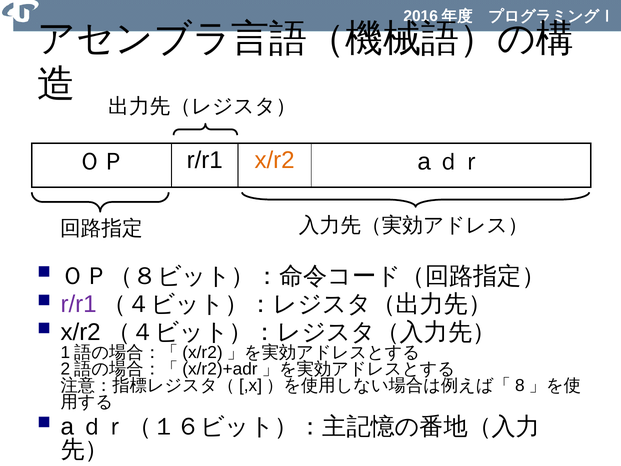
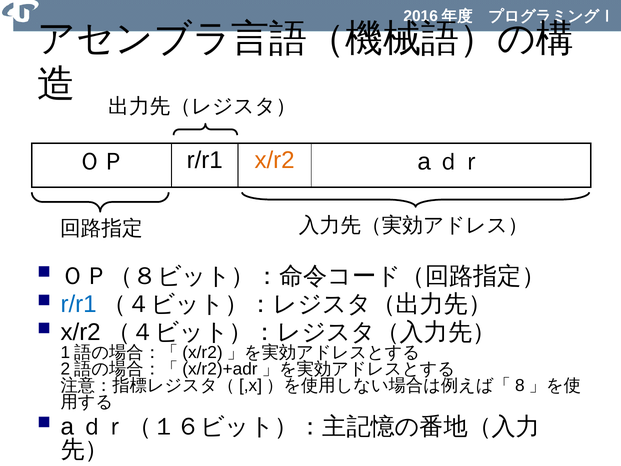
r/r1 at (79, 304) colour: purple -> blue
